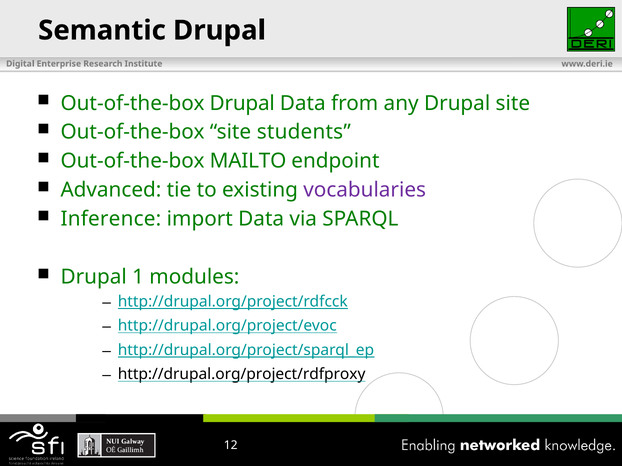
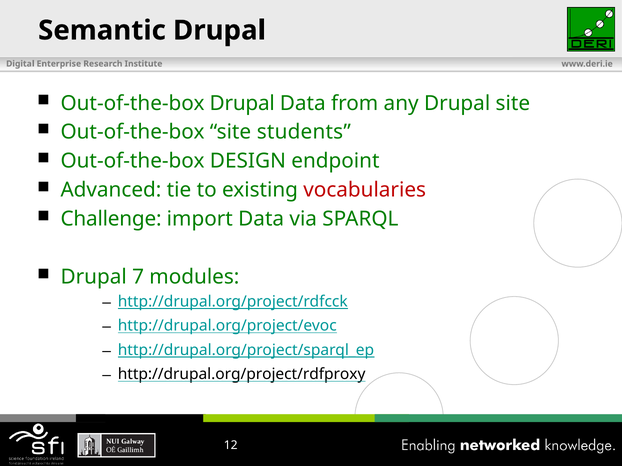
MAILTO: MAILTO -> DESIGN
vocabularies colour: purple -> red
Inference: Inference -> Challenge
1: 1 -> 7
